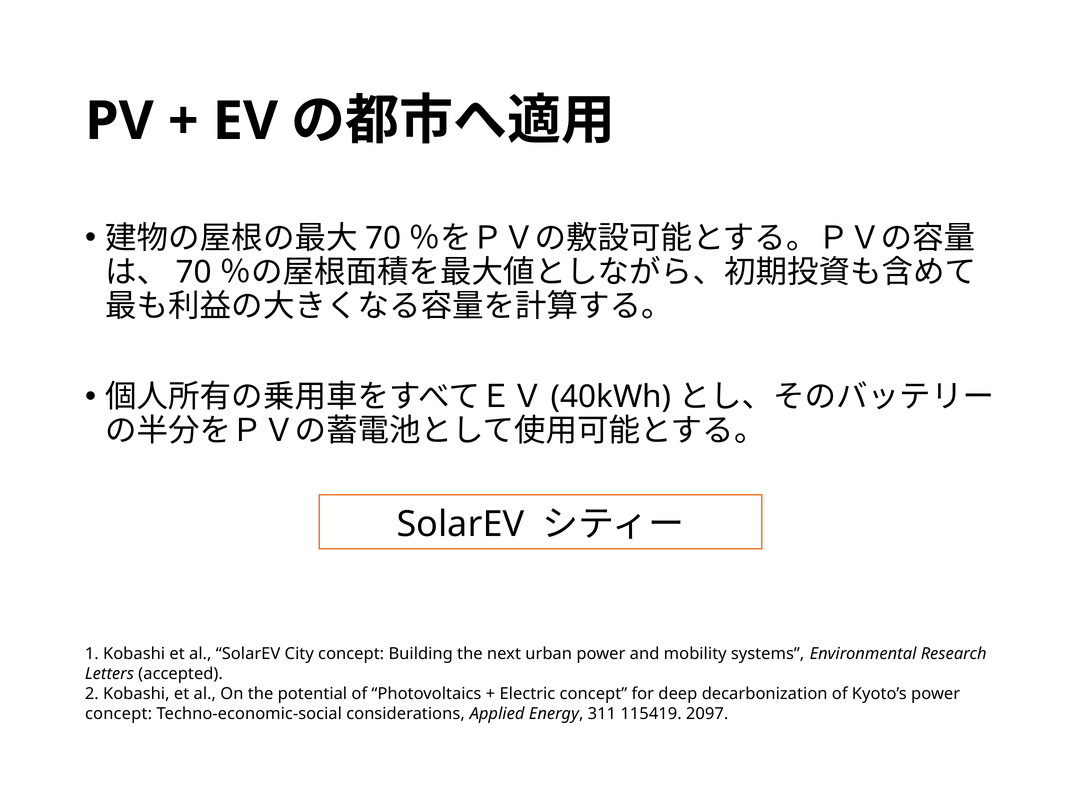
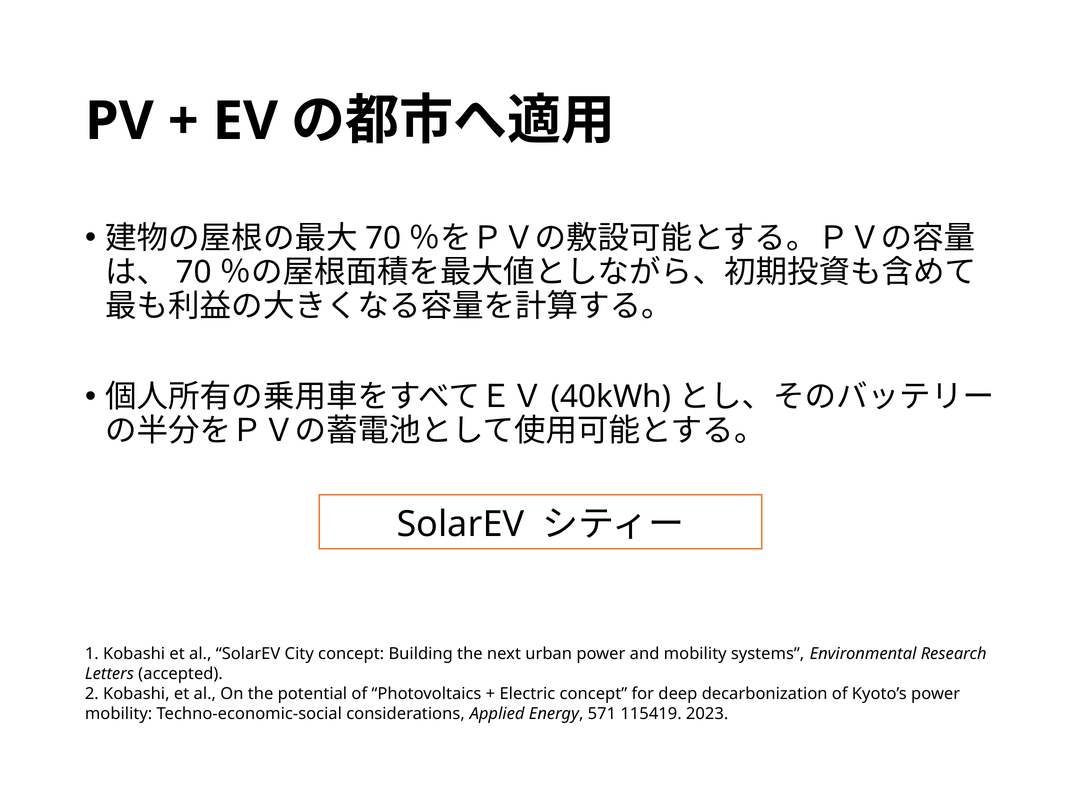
concept at (119, 713): concept -> mobility
311: 311 -> 571
2097: 2097 -> 2023
